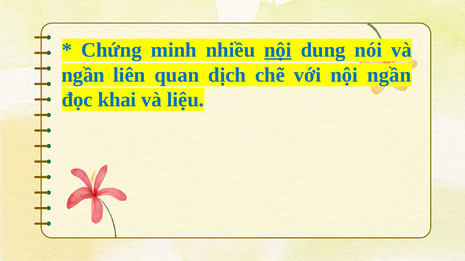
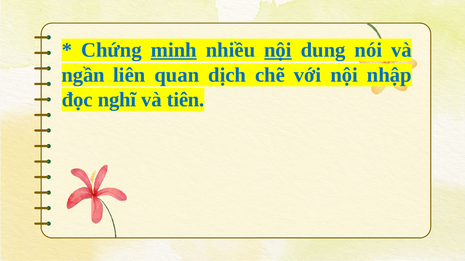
minh underline: none -> present
nội ngần: ngần -> nhập
khai: khai -> nghĩ
liệu: liệu -> tiên
